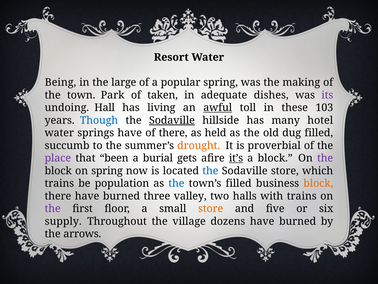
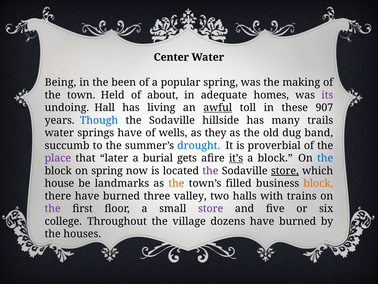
Resort: Resort -> Center
large: large -> been
Park: Park -> Held
taken: taken -> about
dishes: dishes -> homes
103: 103 -> 907
Sodaville at (172, 120) underline: present -> none
hotel: hotel -> trails
of there: there -> wells
held: held -> they
dug filled: filled -> band
drought colour: orange -> blue
been: been -> later
the at (325, 158) colour: purple -> blue
the at (210, 171) colour: blue -> purple
store at (285, 171) underline: none -> present
trains at (59, 183): trains -> house
population: population -> landmarks
the at (176, 183) colour: blue -> orange
store at (211, 208) colour: orange -> purple
supply: supply -> college
arrows: arrows -> houses
